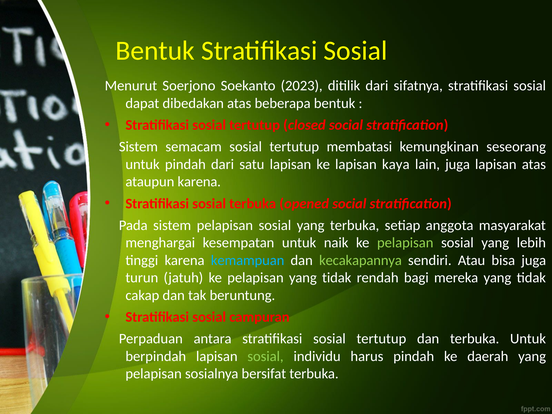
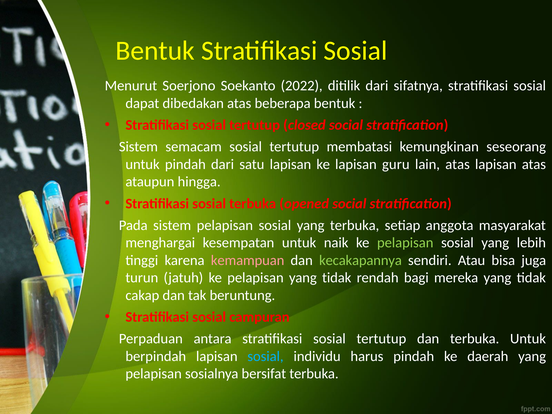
2023: 2023 -> 2022
kaya: kaya -> guru
lain juga: juga -> atas
ataupun karena: karena -> hingga
kemampuan colour: light blue -> pink
sosial at (265, 356) colour: light green -> light blue
